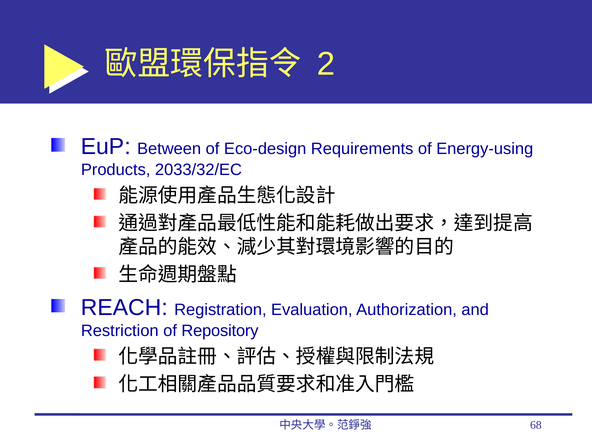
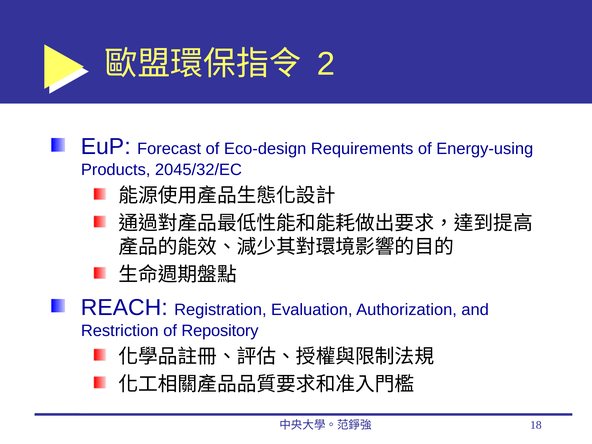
Between: Between -> Forecast
2033/32/EC: 2033/32/EC -> 2045/32/EC
68: 68 -> 18
